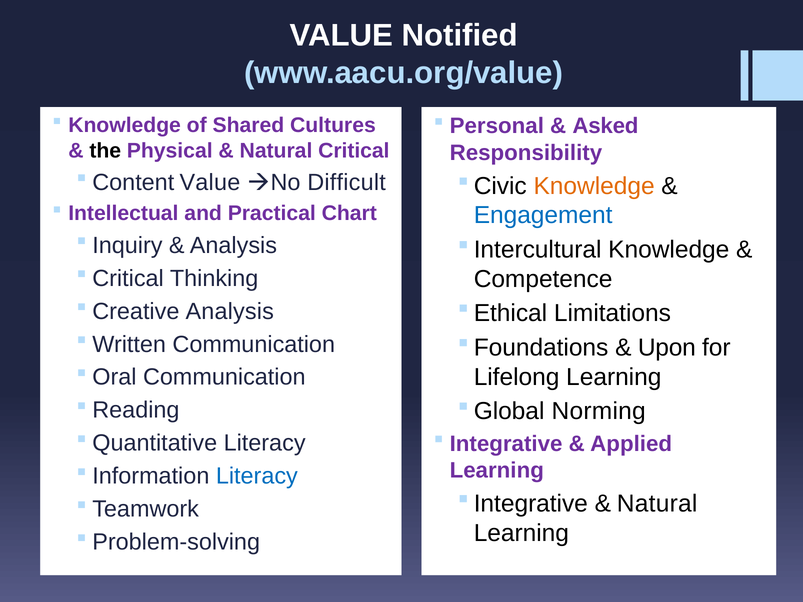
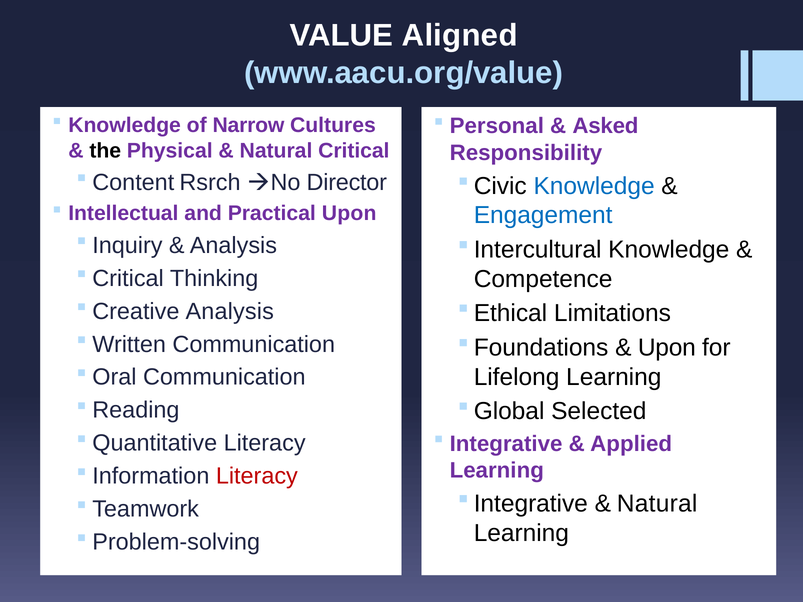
Notified: Notified -> Aligned
Shared: Shared -> Narrow
Value at (210, 183): Value -> Rsrch
Difficult: Difficult -> Director
Knowledge at (594, 186) colour: orange -> blue
Practical Chart: Chart -> Upon
Norming: Norming -> Selected
Literacy at (257, 476) colour: blue -> red
